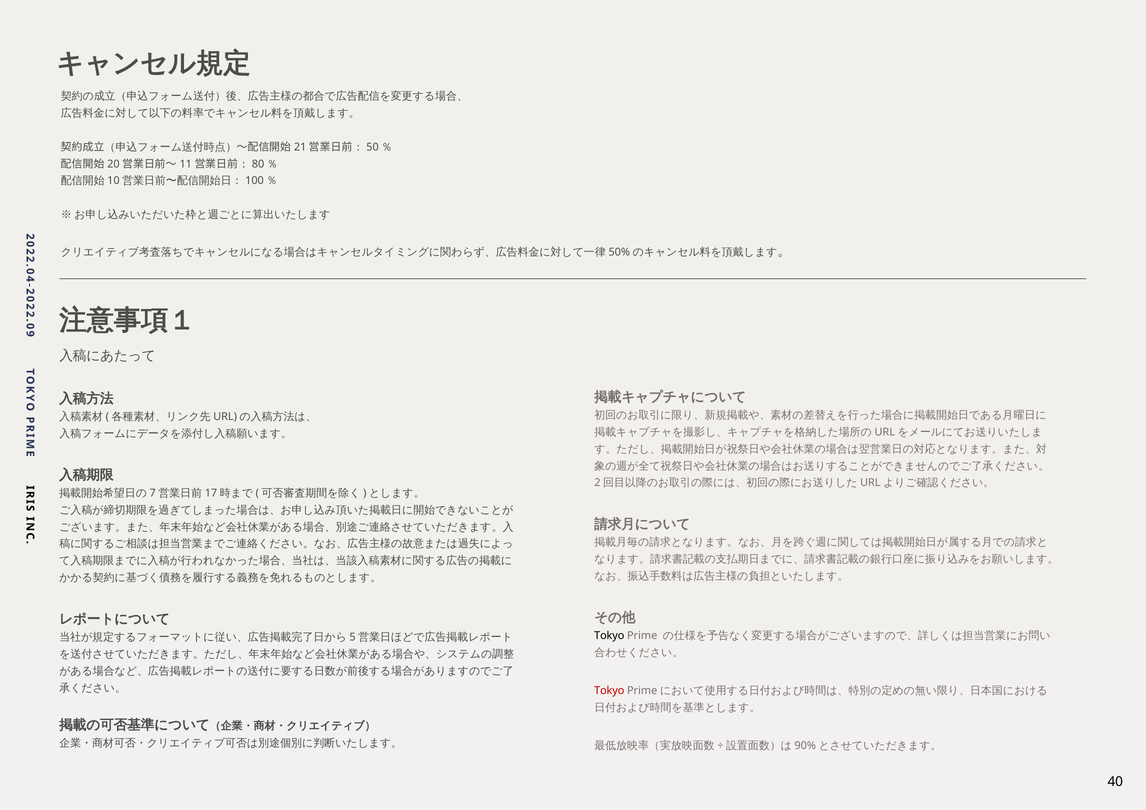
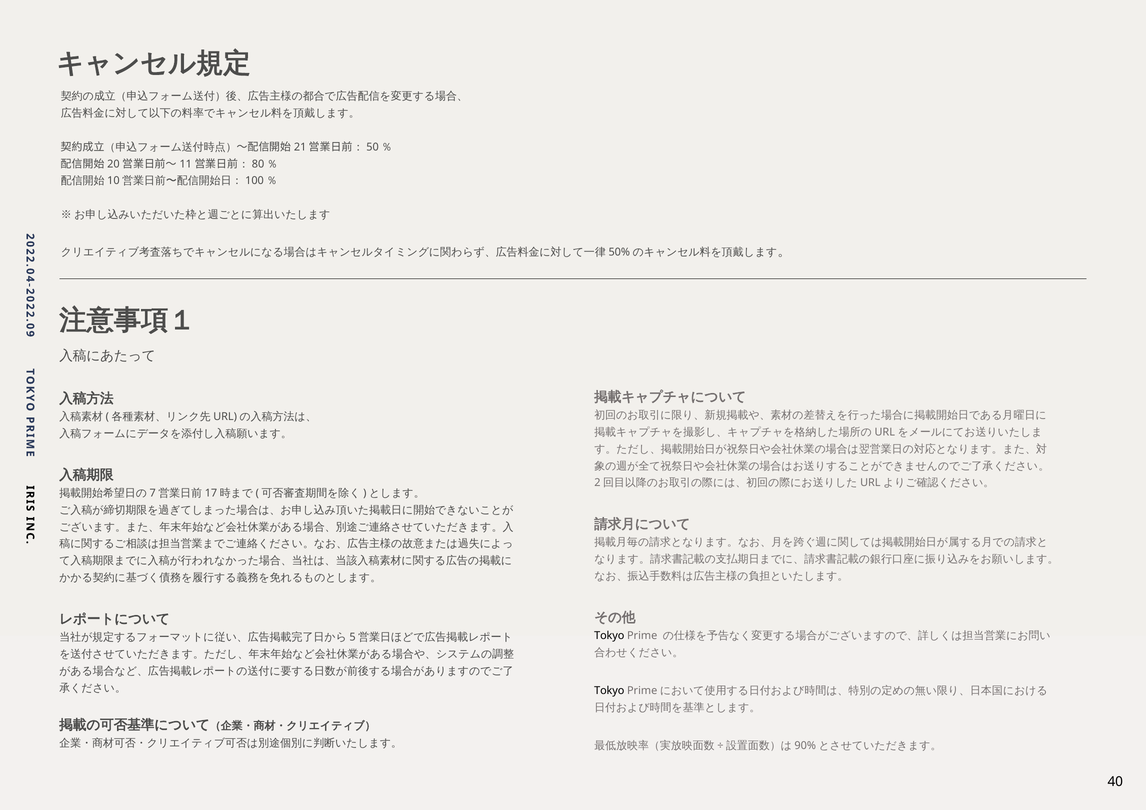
Tokyo at (609, 691) colour: red -> black
